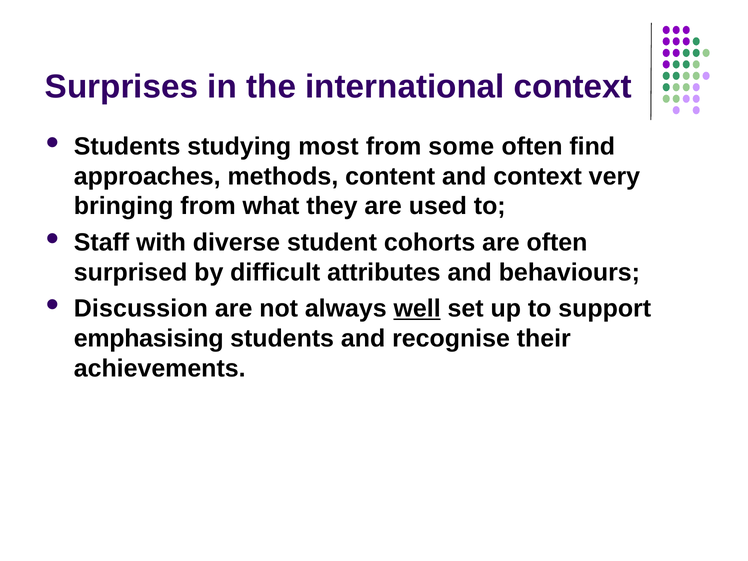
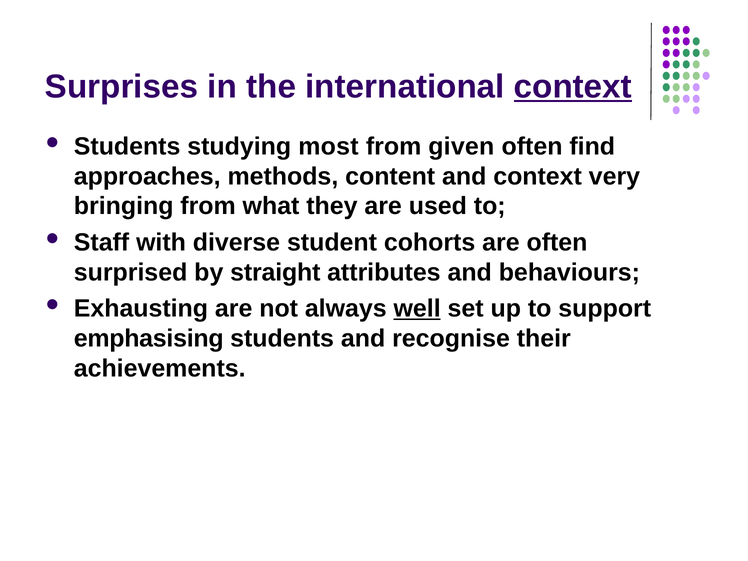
context at (573, 87) underline: none -> present
some: some -> given
difficult: difficult -> straight
Discussion: Discussion -> Exhausting
